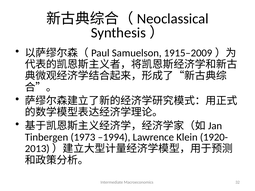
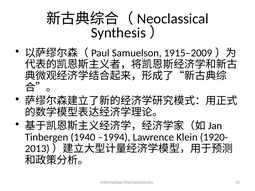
1973: 1973 -> 1940
